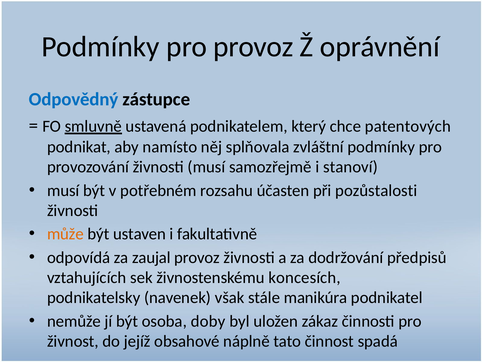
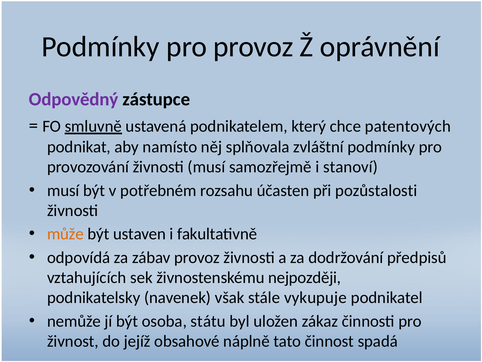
Odpovědný colour: blue -> purple
zaujal: zaujal -> zábav
koncesích: koncesích -> nejpozději
manikúra: manikúra -> vykupuje
doby: doby -> státu
